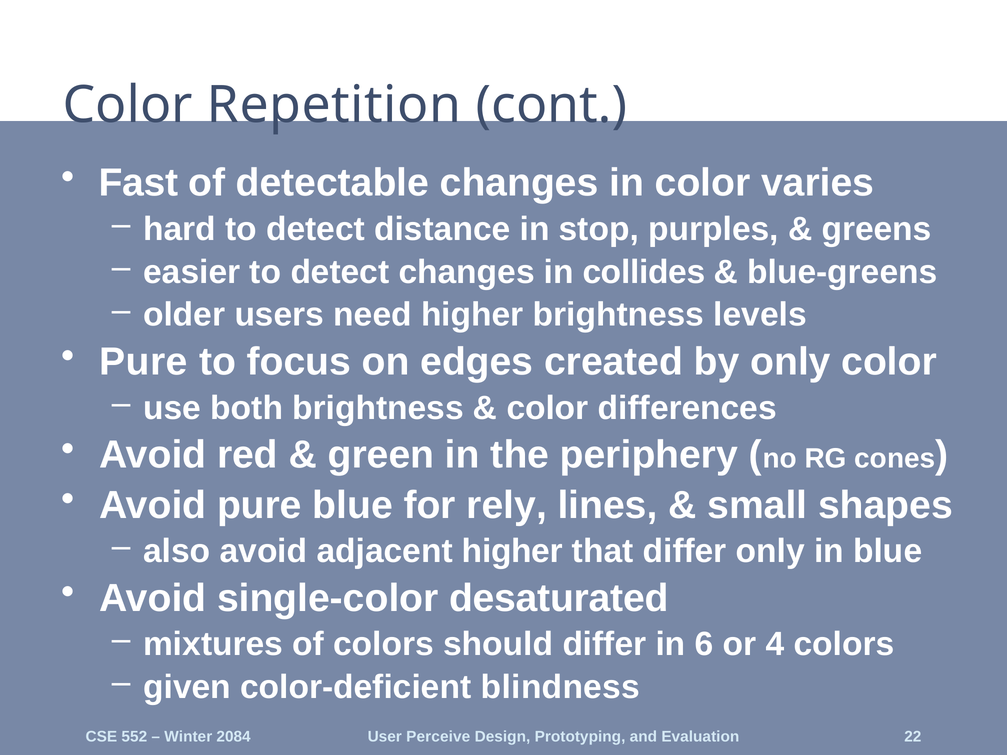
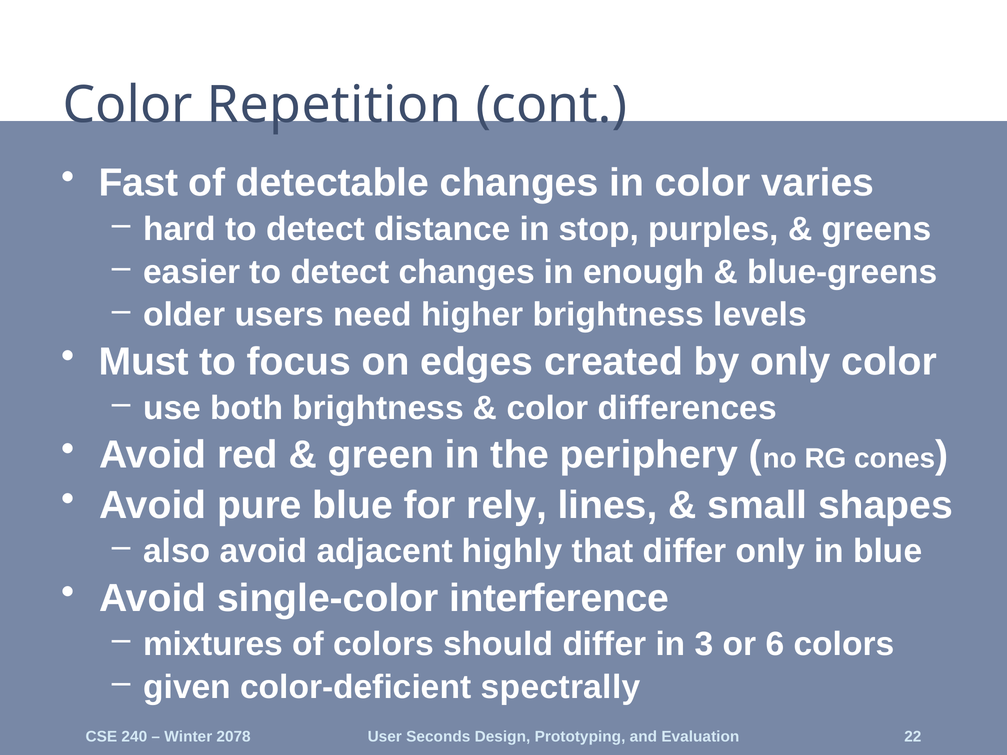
collides: collides -> enough
Pure at (144, 362): Pure -> Must
adjacent higher: higher -> highly
desaturated: desaturated -> interference
6: 6 -> 3
4: 4 -> 6
blindness: blindness -> spectrally
552: 552 -> 240
2084: 2084 -> 2078
Perceive: Perceive -> Seconds
